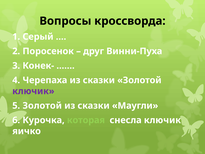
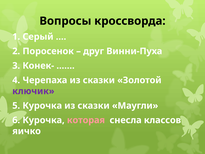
5 Золотой: Золотой -> Курочка
которая colour: light green -> pink
снесла ключик: ключик -> классов
